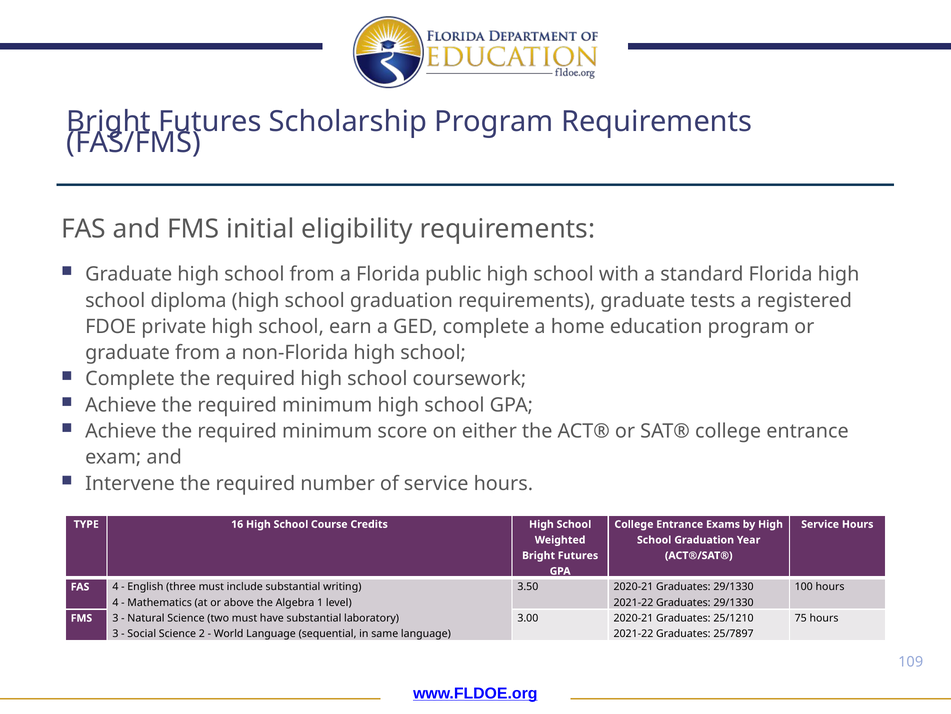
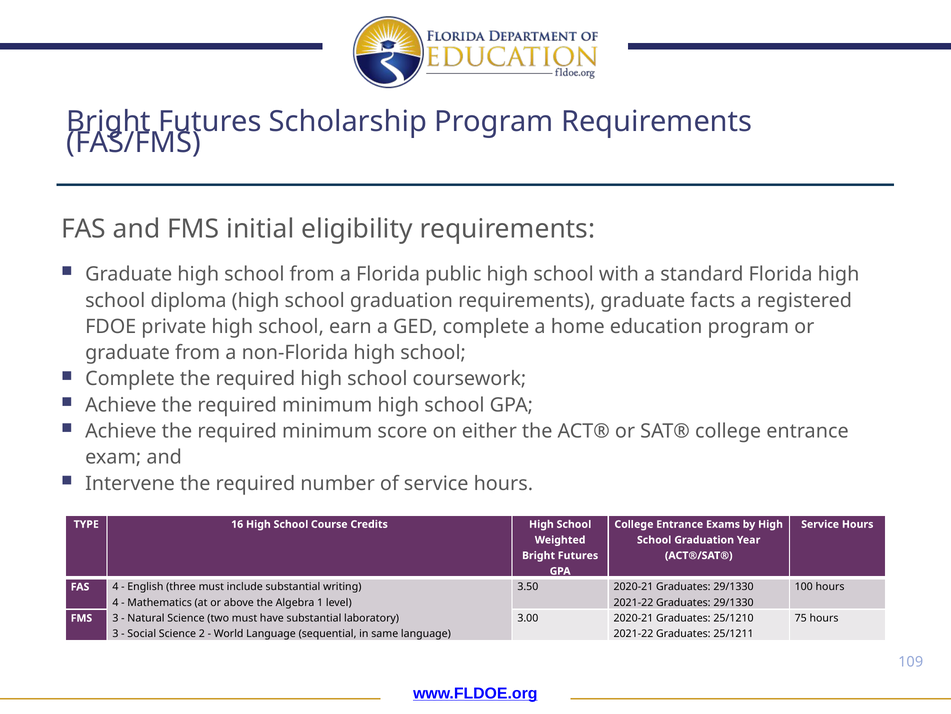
tests: tests -> facts
25/7897: 25/7897 -> 25/1211
